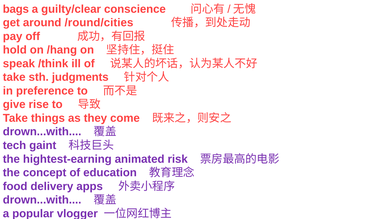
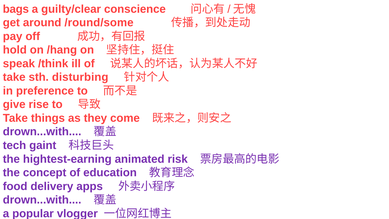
/round/cities: /round/cities -> /round/some
judgments: judgments -> disturbing
